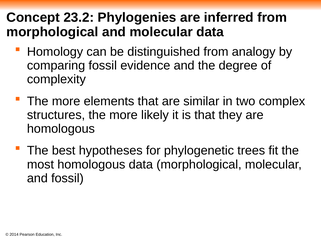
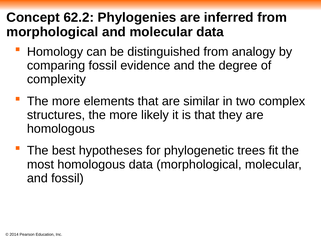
23.2: 23.2 -> 62.2
